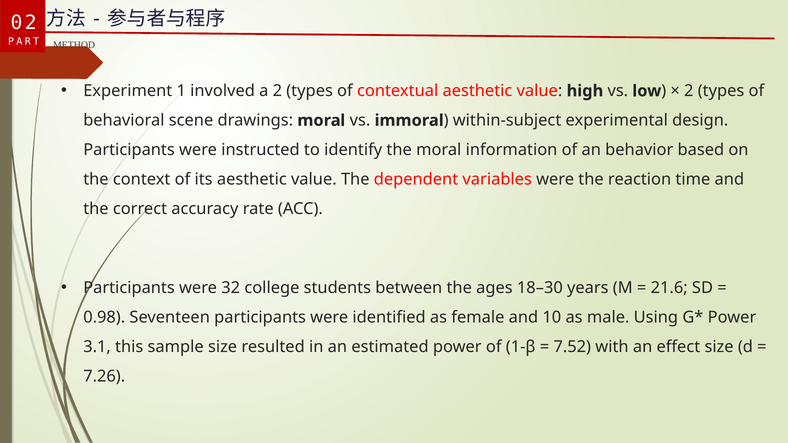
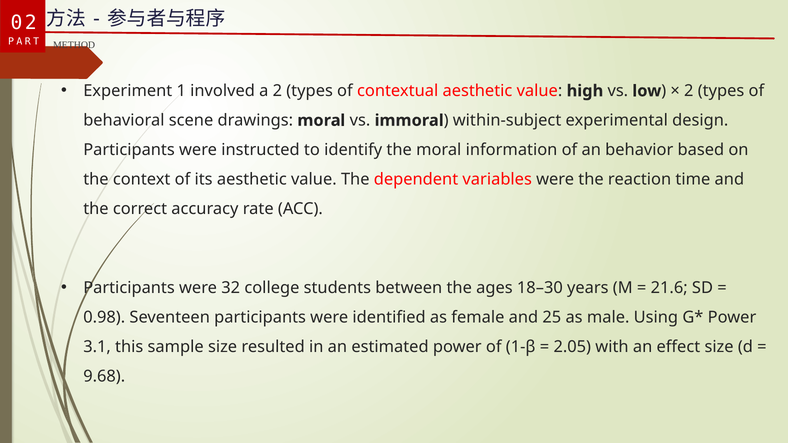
10: 10 -> 25
7.52: 7.52 -> 2.05
7.26: 7.26 -> 9.68
